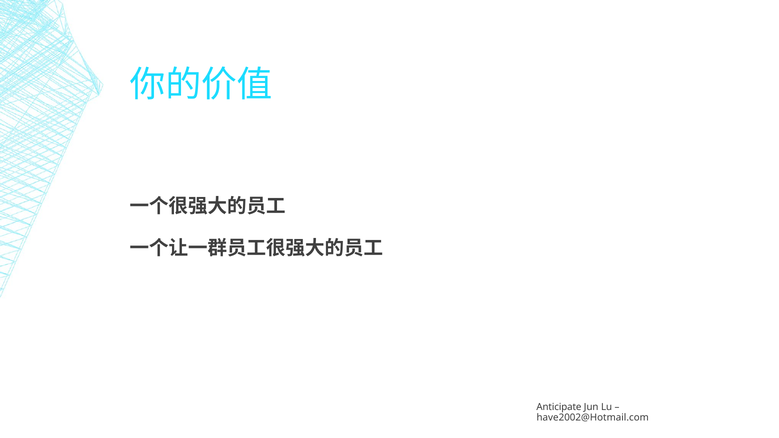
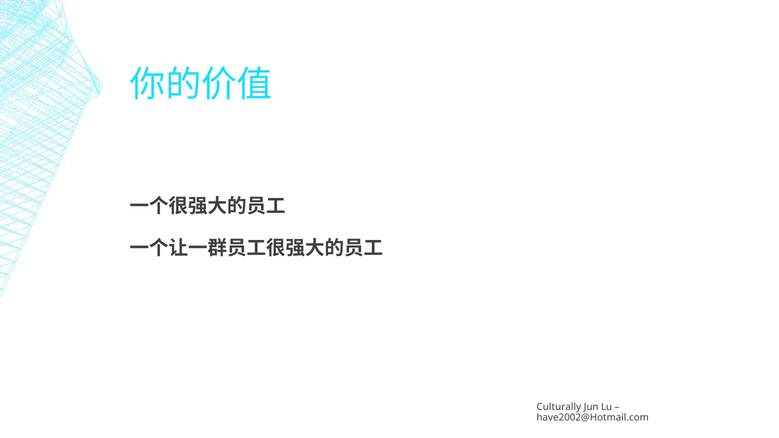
Anticipate: Anticipate -> Culturally
